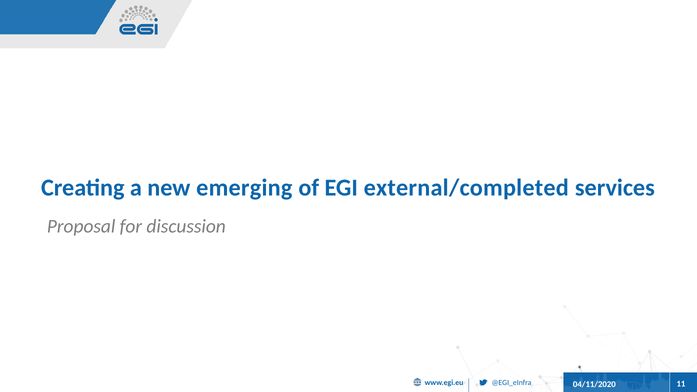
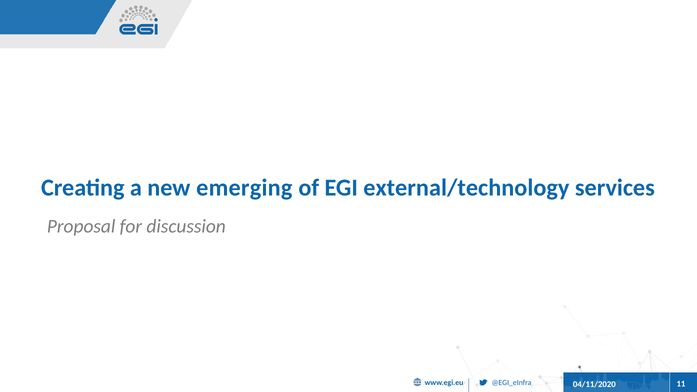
external/completed: external/completed -> external/technology
